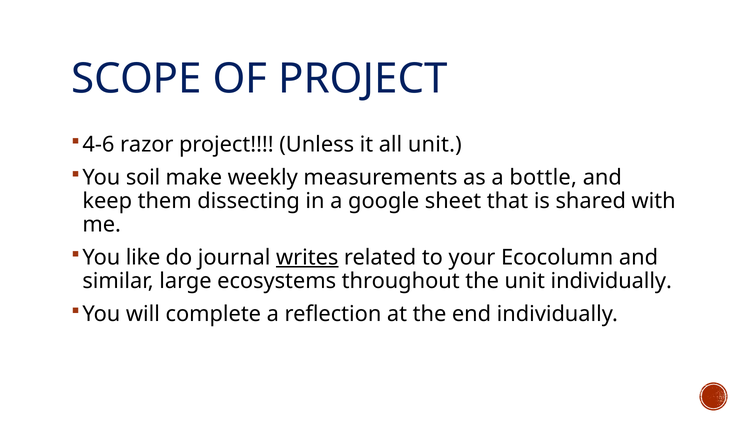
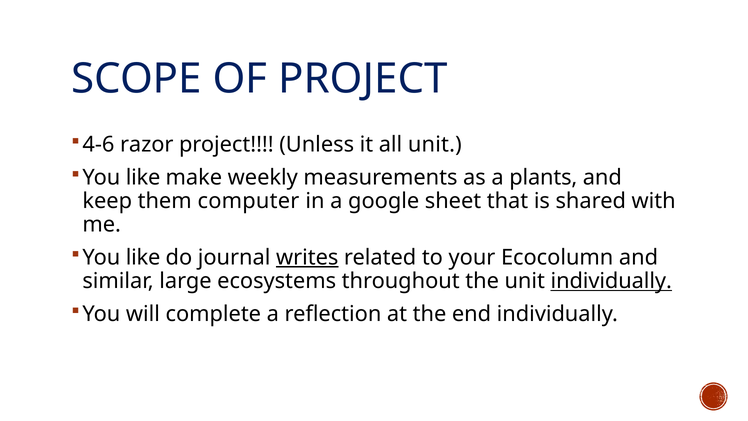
soil at (143, 177): soil -> like
bottle: bottle -> plants
dissecting: dissecting -> computer
individually at (611, 281) underline: none -> present
